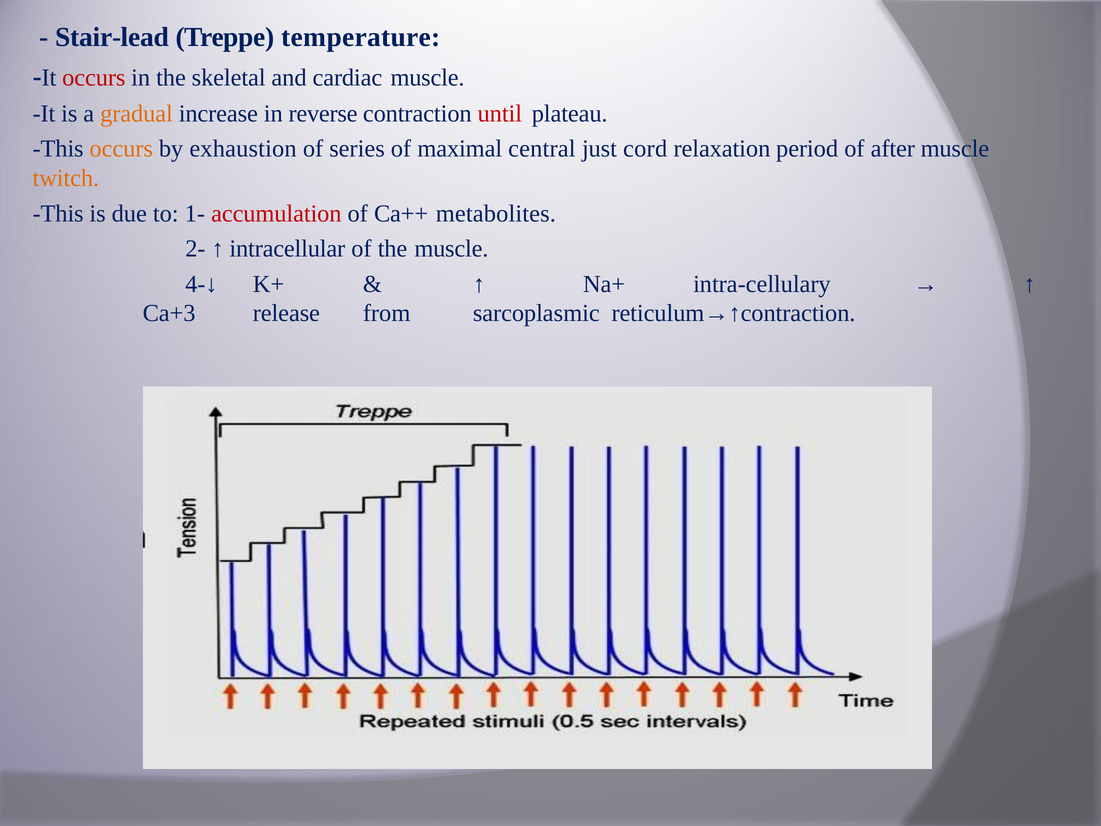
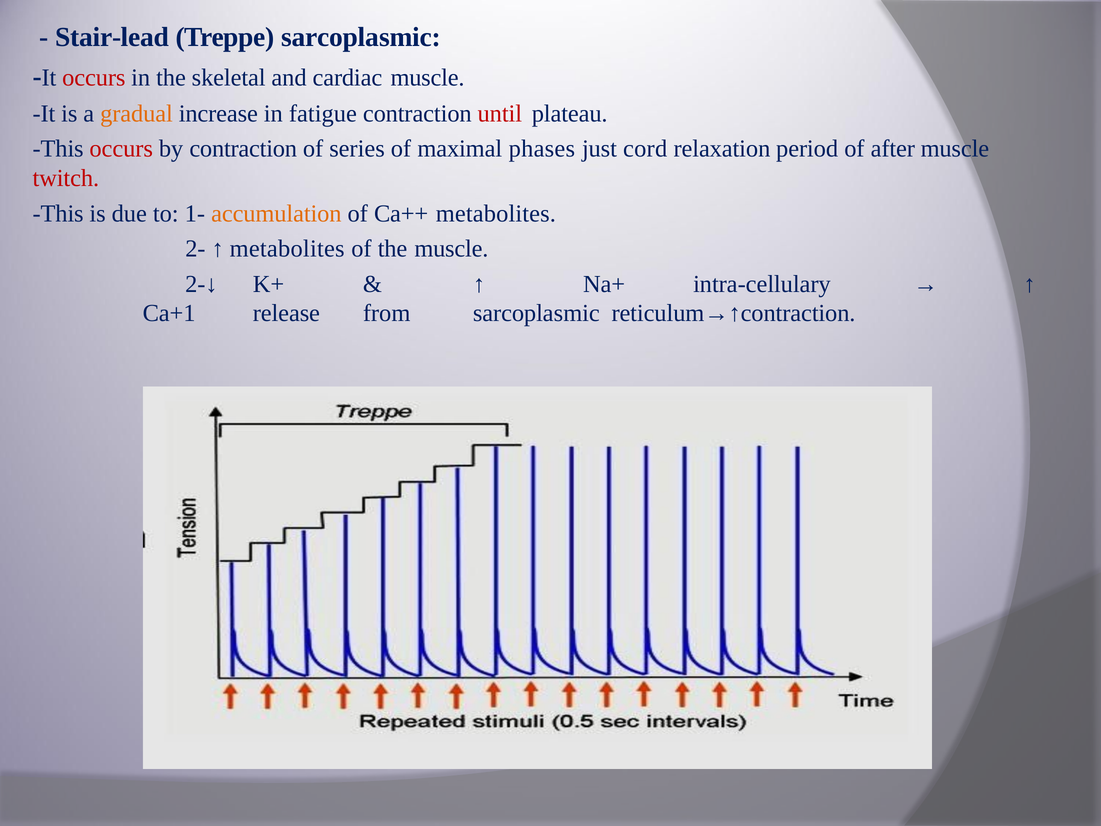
Treppe temperature: temperature -> sarcoplasmic
reverse: reverse -> fatigue
occurs at (121, 149) colour: orange -> red
by exhaustion: exhaustion -> contraction
central: central -> phases
twitch colour: orange -> red
accumulation colour: red -> orange
intracellular at (287, 249): intracellular -> metabolites
4-↓: 4-↓ -> 2-↓
Ca+3: Ca+3 -> Ca+1
